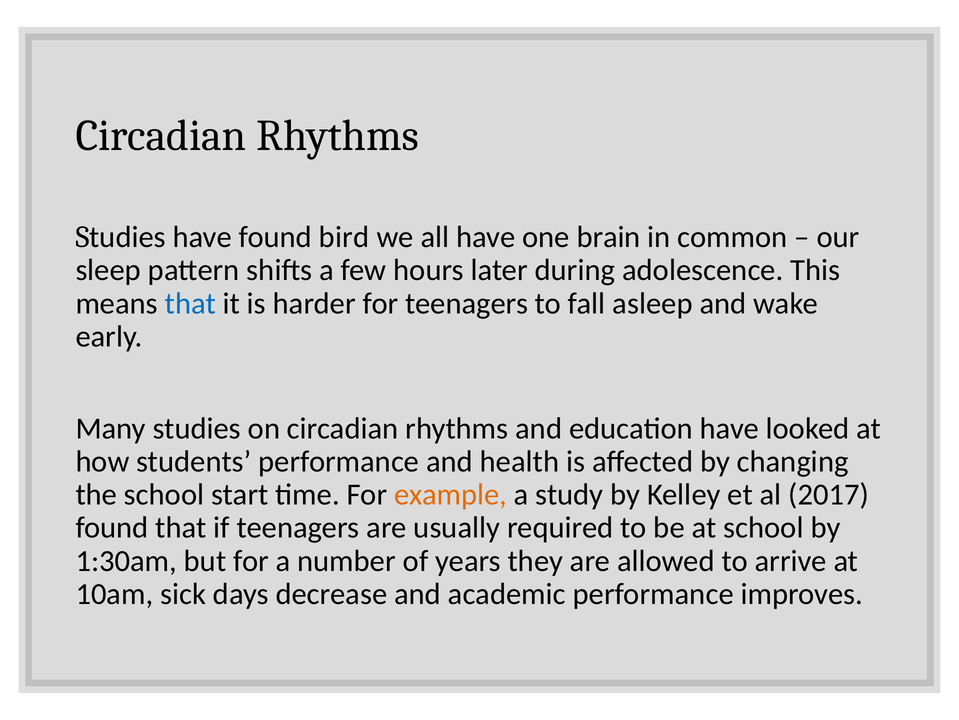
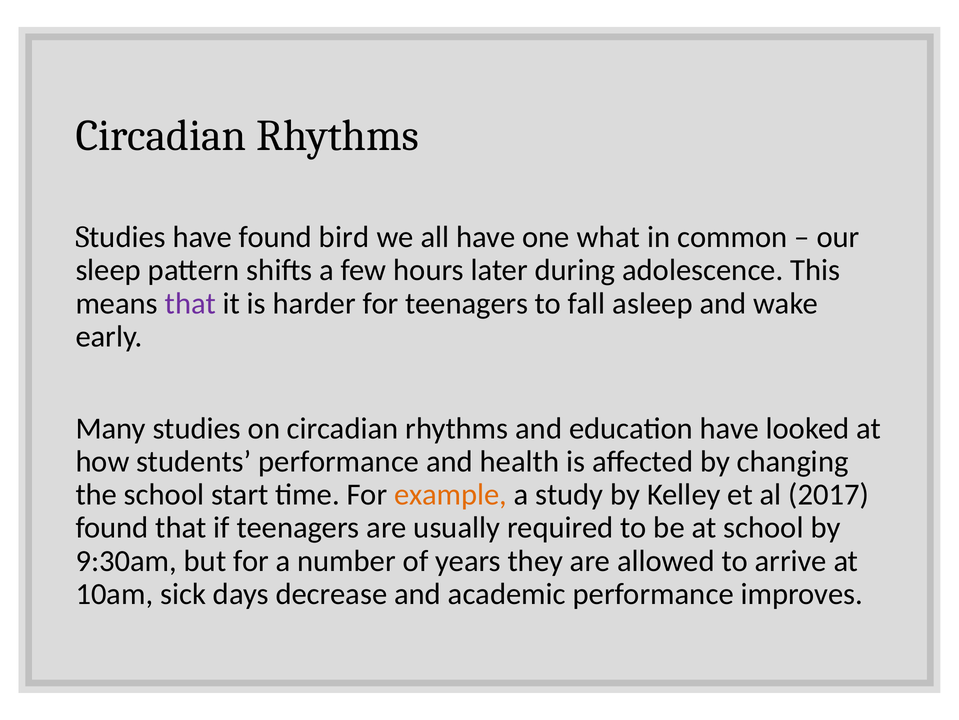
brain: brain -> what
that at (190, 303) colour: blue -> purple
1:30am: 1:30am -> 9:30am
